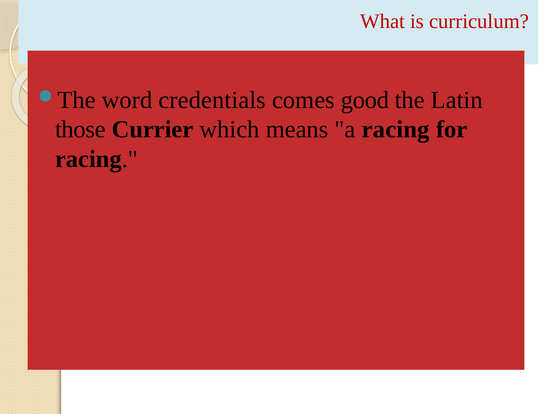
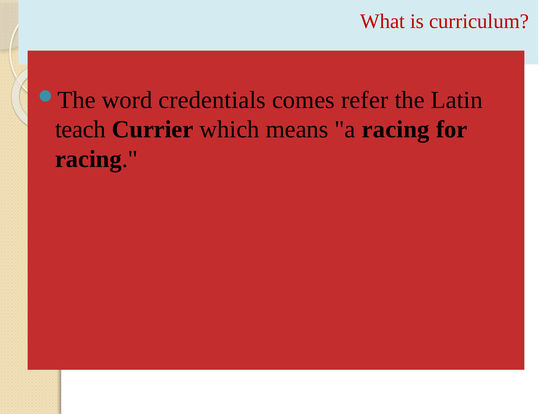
good: good -> refer
those: those -> teach
